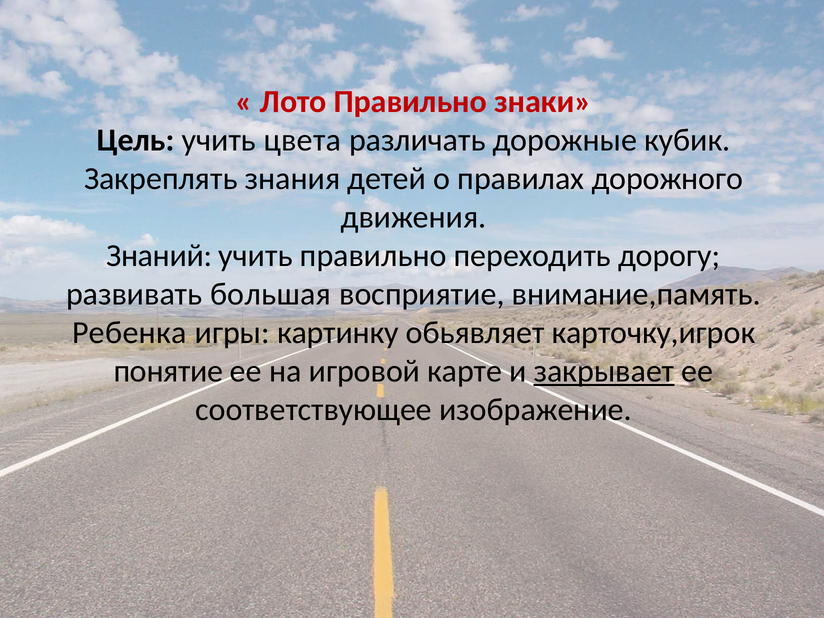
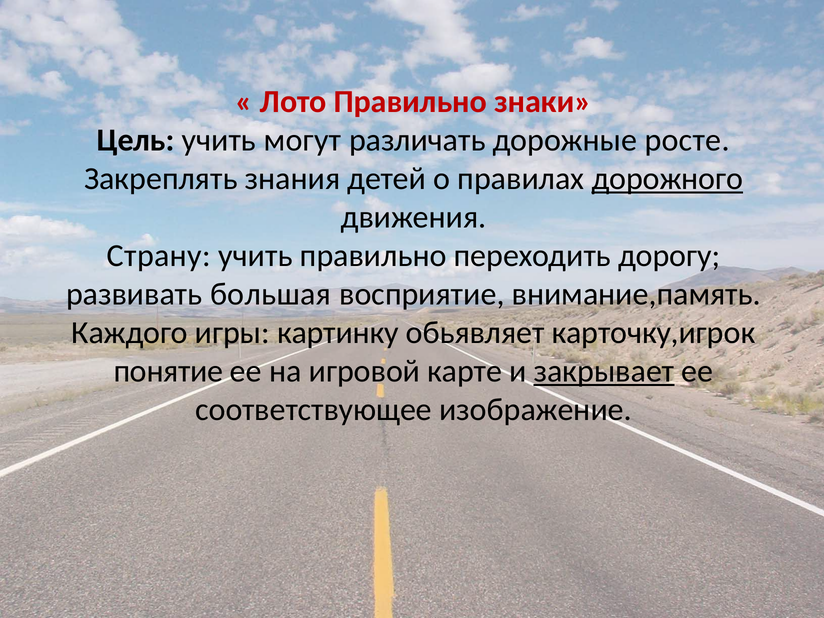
цвета: цвета -> могут
кубик: кубик -> росте
дорожного underline: none -> present
Знаний: Знаний -> Страну
Ребенка: Ребенка -> Каждого
